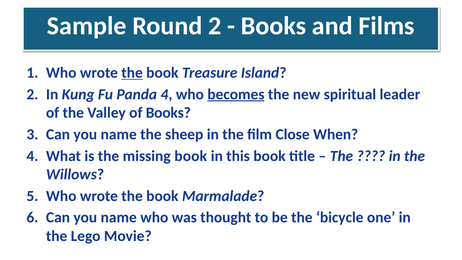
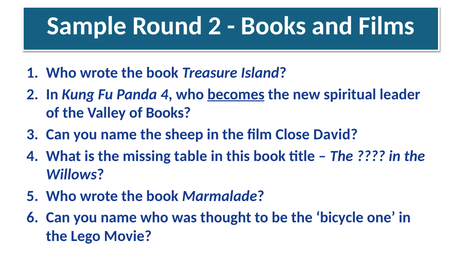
the at (132, 73) underline: present -> none
When: When -> David
missing book: book -> table
